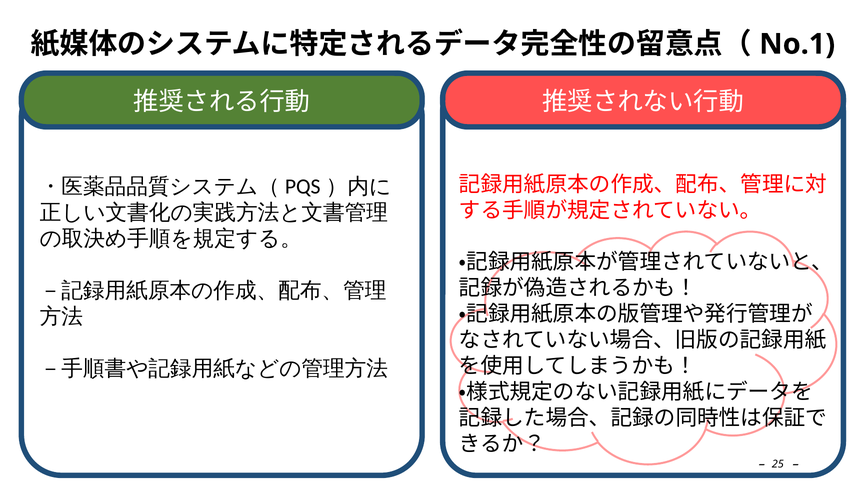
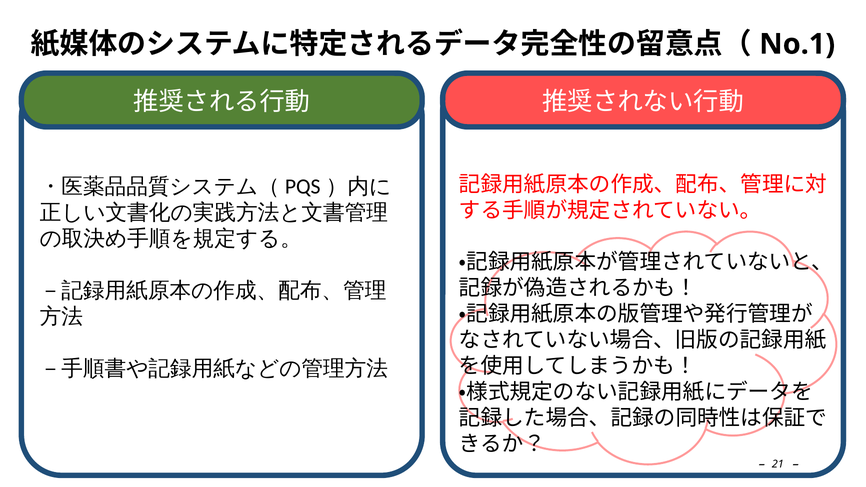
25: 25 -> 21
